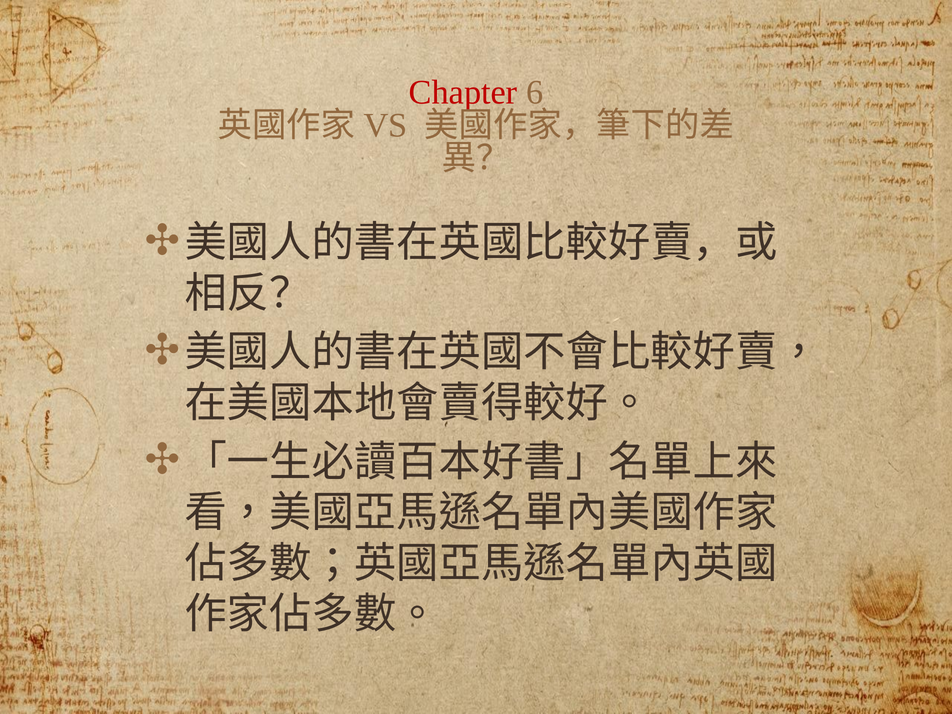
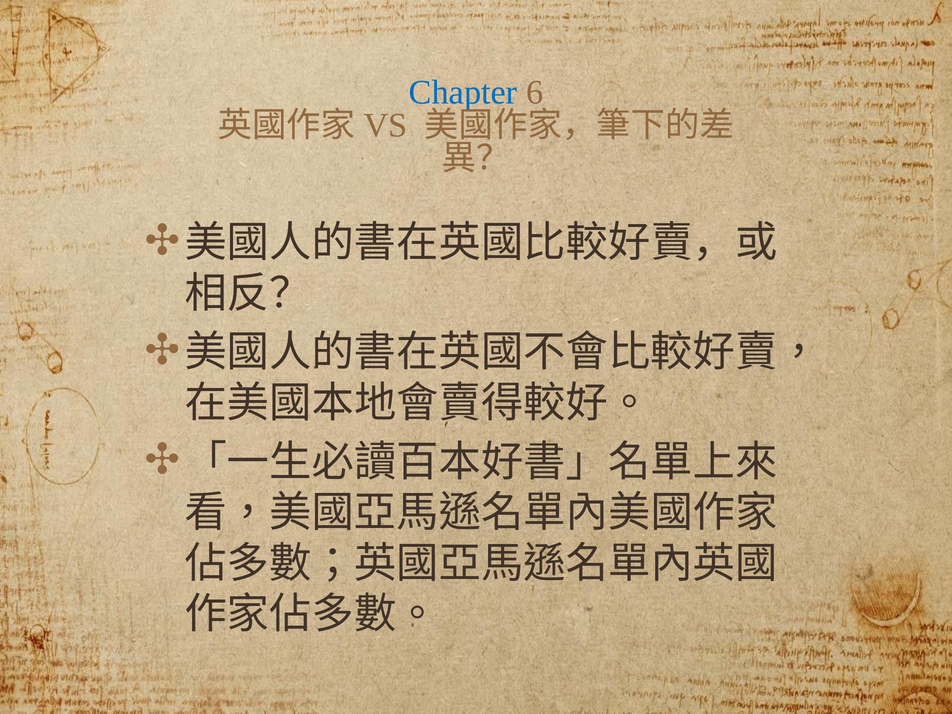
Chapter colour: red -> blue
